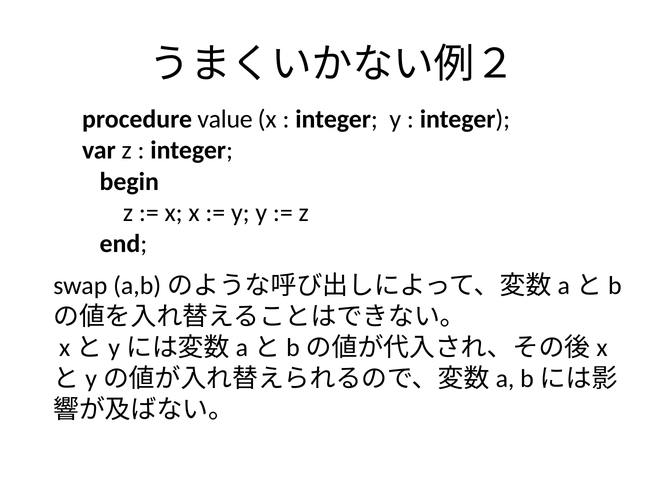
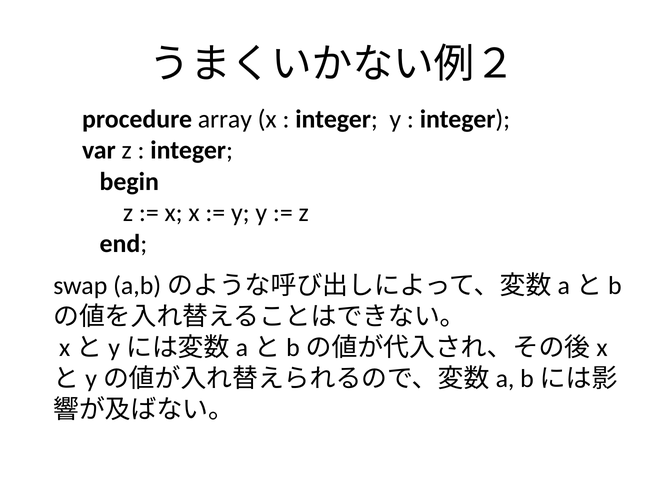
value: value -> array
